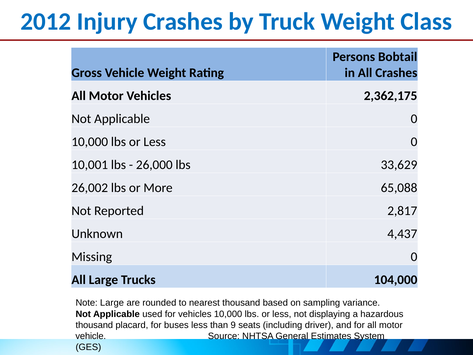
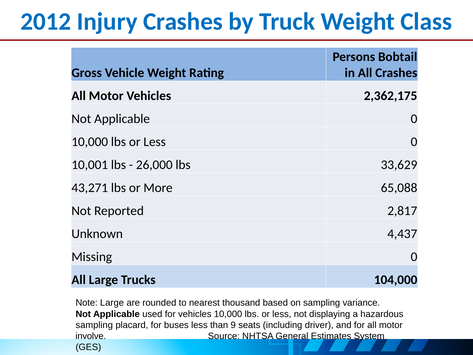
26,002: 26,002 -> 43,271
thousand at (94, 325): thousand -> sampling
vehicle at (91, 336): vehicle -> involve
